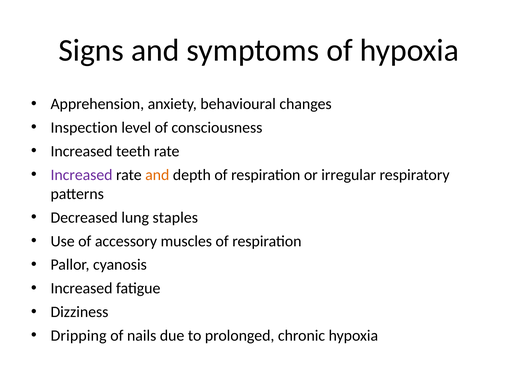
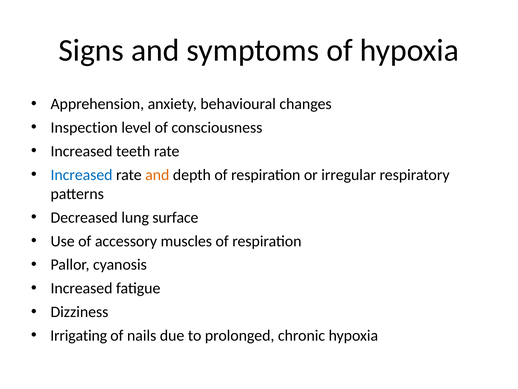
Increased at (82, 175) colour: purple -> blue
staples: staples -> surface
Dripping: Dripping -> Irrigating
